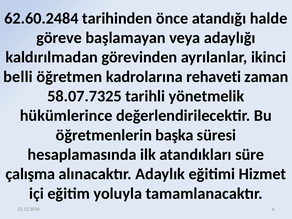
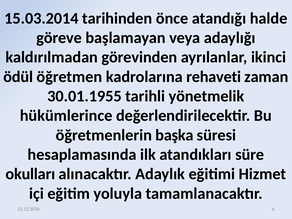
62.60.2484: 62.60.2484 -> 15.03.2014
belli: belli -> ödül
58.07.7325: 58.07.7325 -> 30.01.1955
çalışma: çalışma -> okulları
